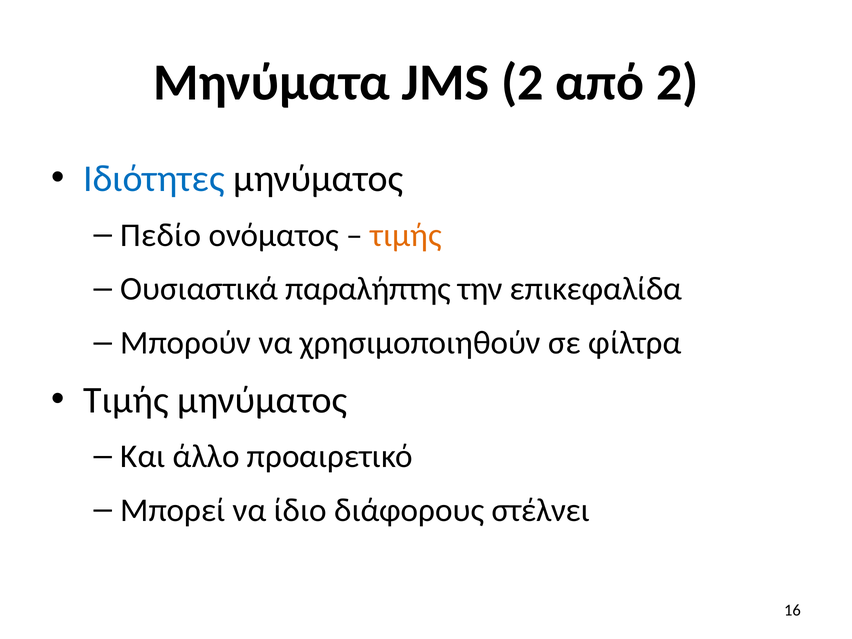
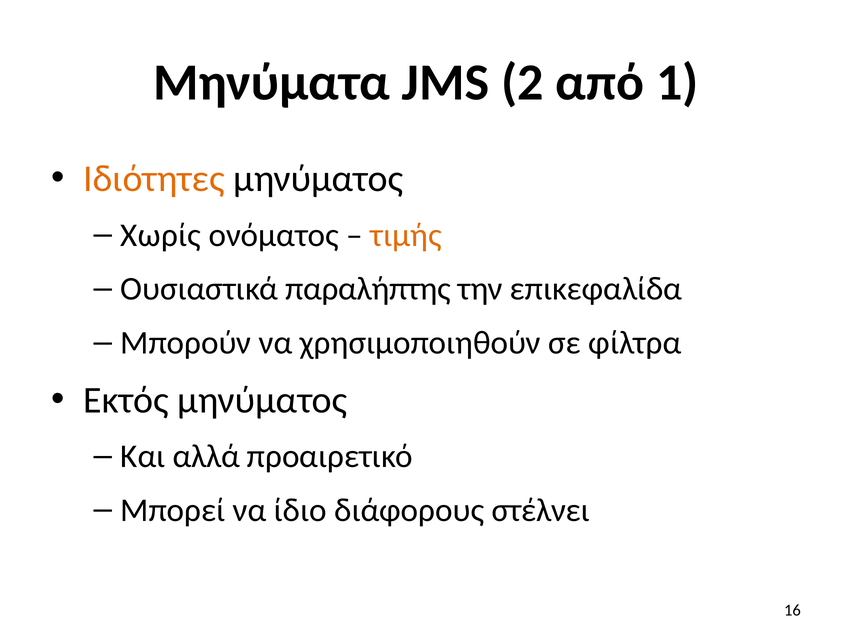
από 2: 2 -> 1
Ιδιότητες colour: blue -> orange
Πεδίο: Πεδίο -> Χωρίς
Τιμής at (126, 400): Τιμής -> Εκτός
άλλο: άλλο -> αλλά
